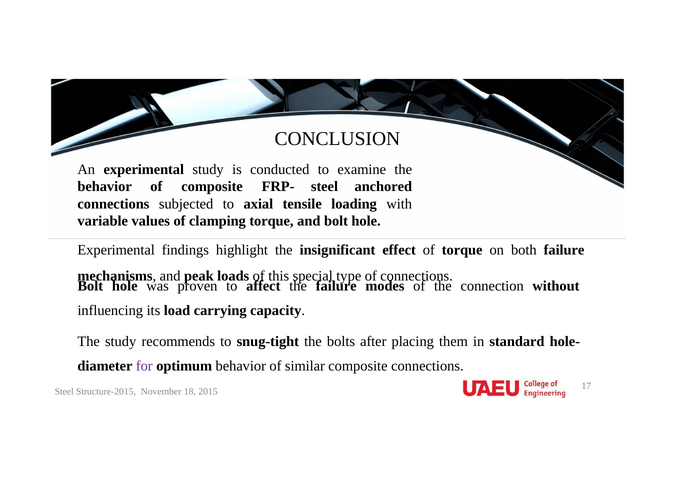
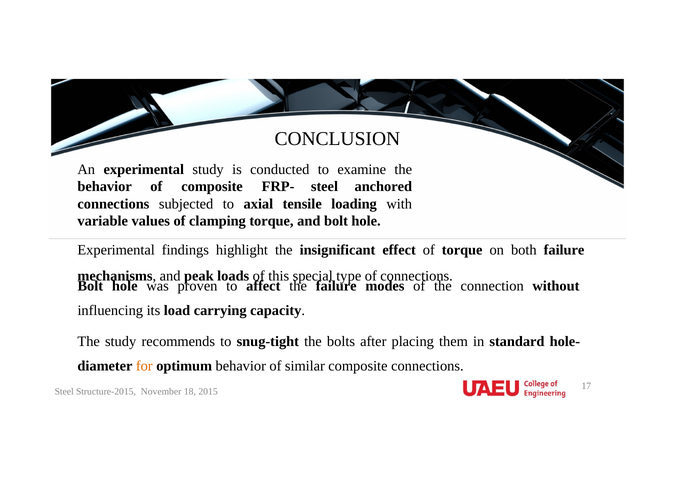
for colour: purple -> orange
